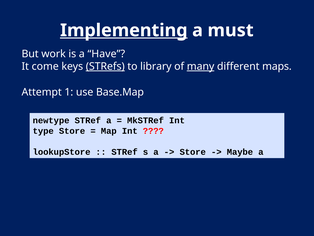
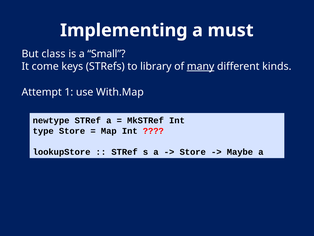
Implementing underline: present -> none
work: work -> class
Have: Have -> Small
STRefs underline: present -> none
maps: maps -> kinds
Base.Map: Base.Map -> With.Map
